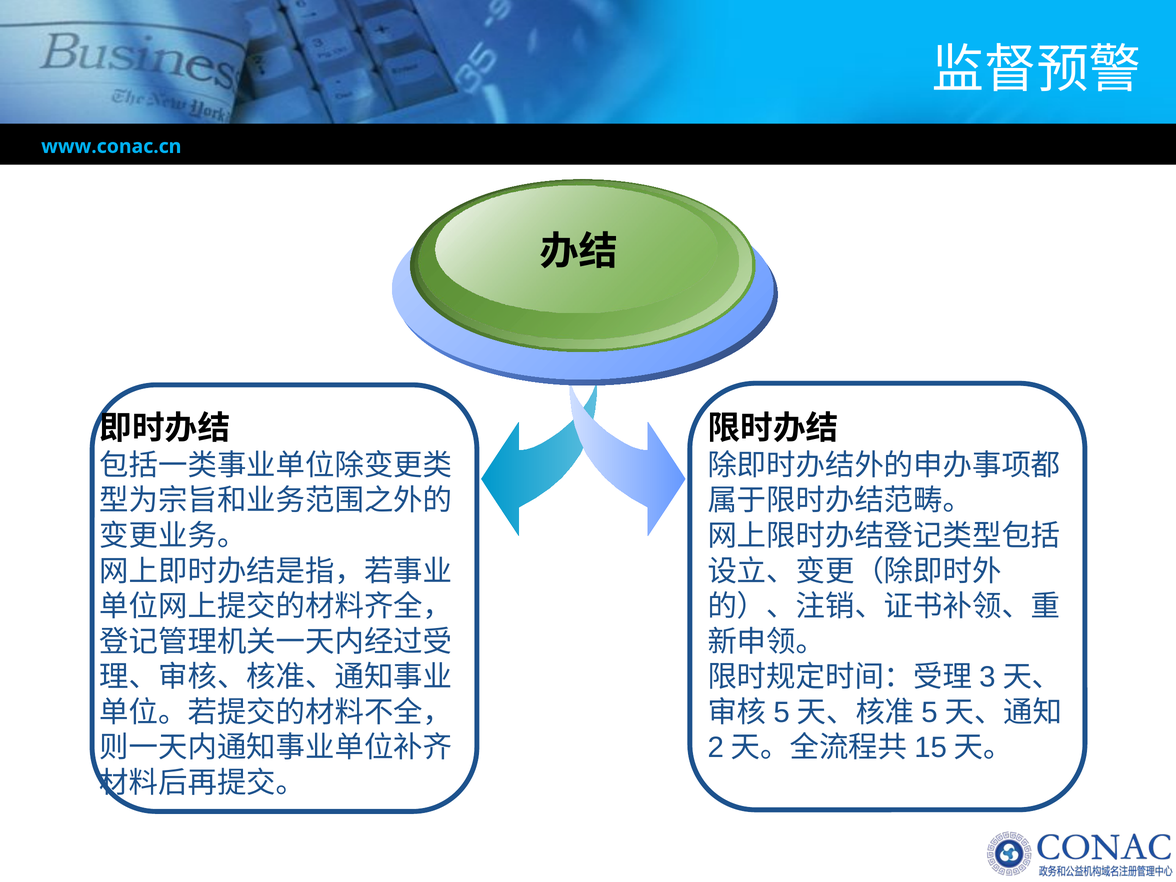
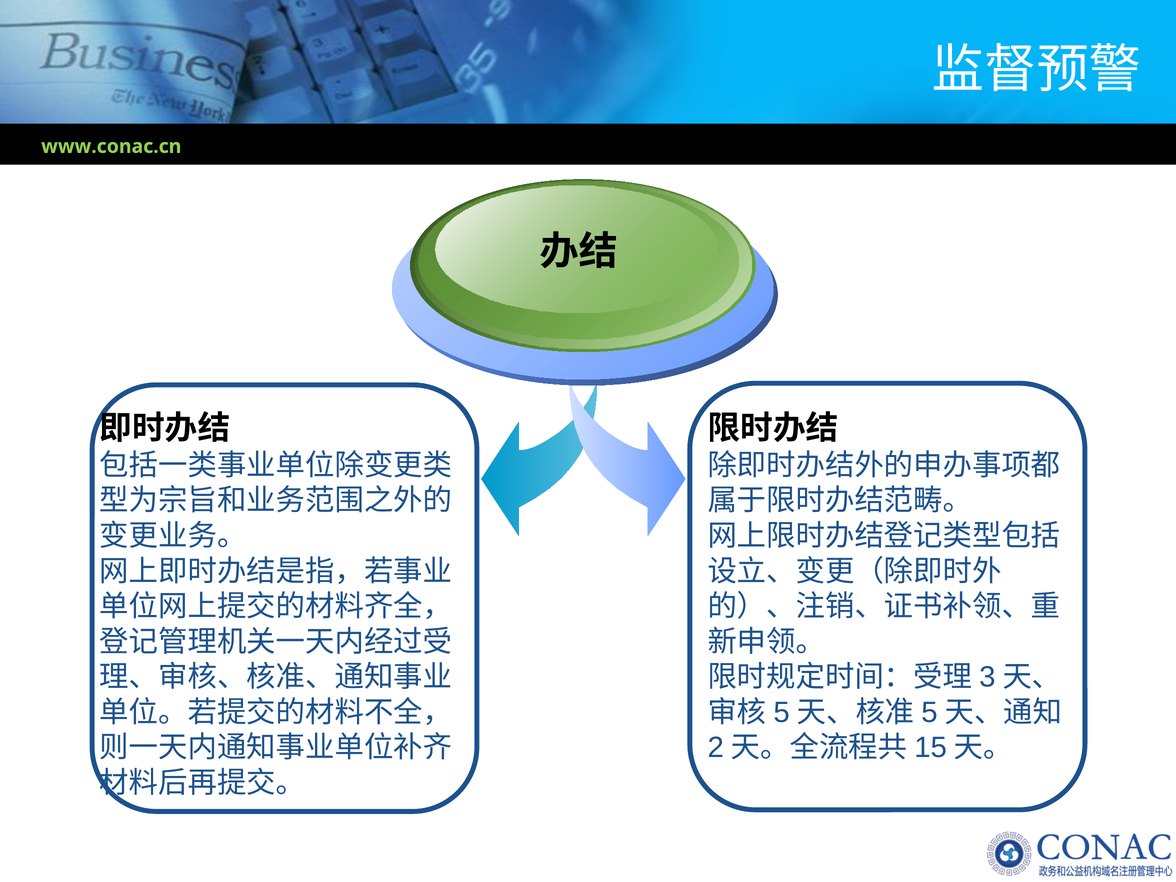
www.conac.cn colour: light blue -> light green
